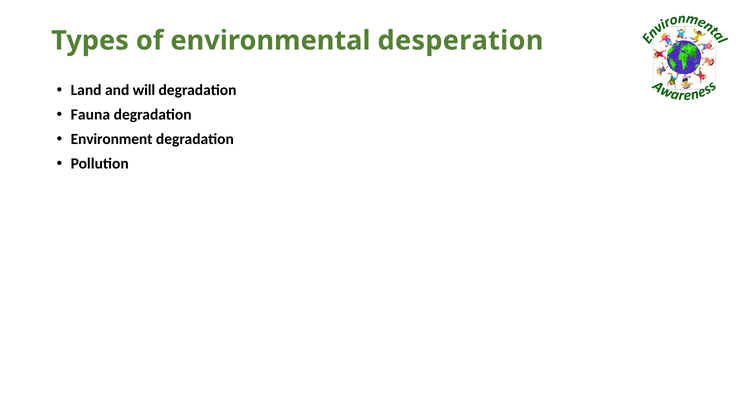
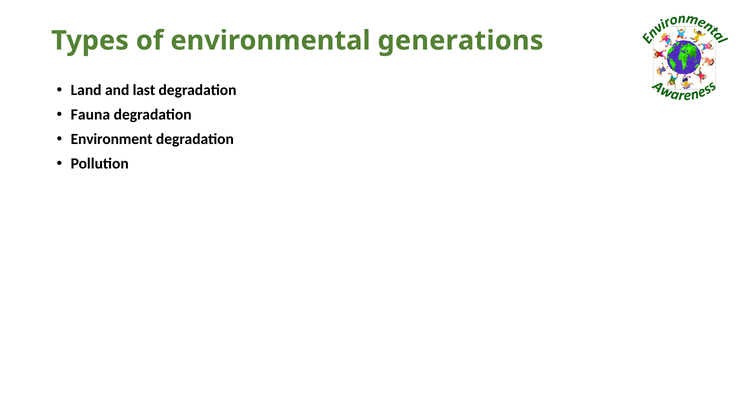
desperation: desperation -> generations
will: will -> last
